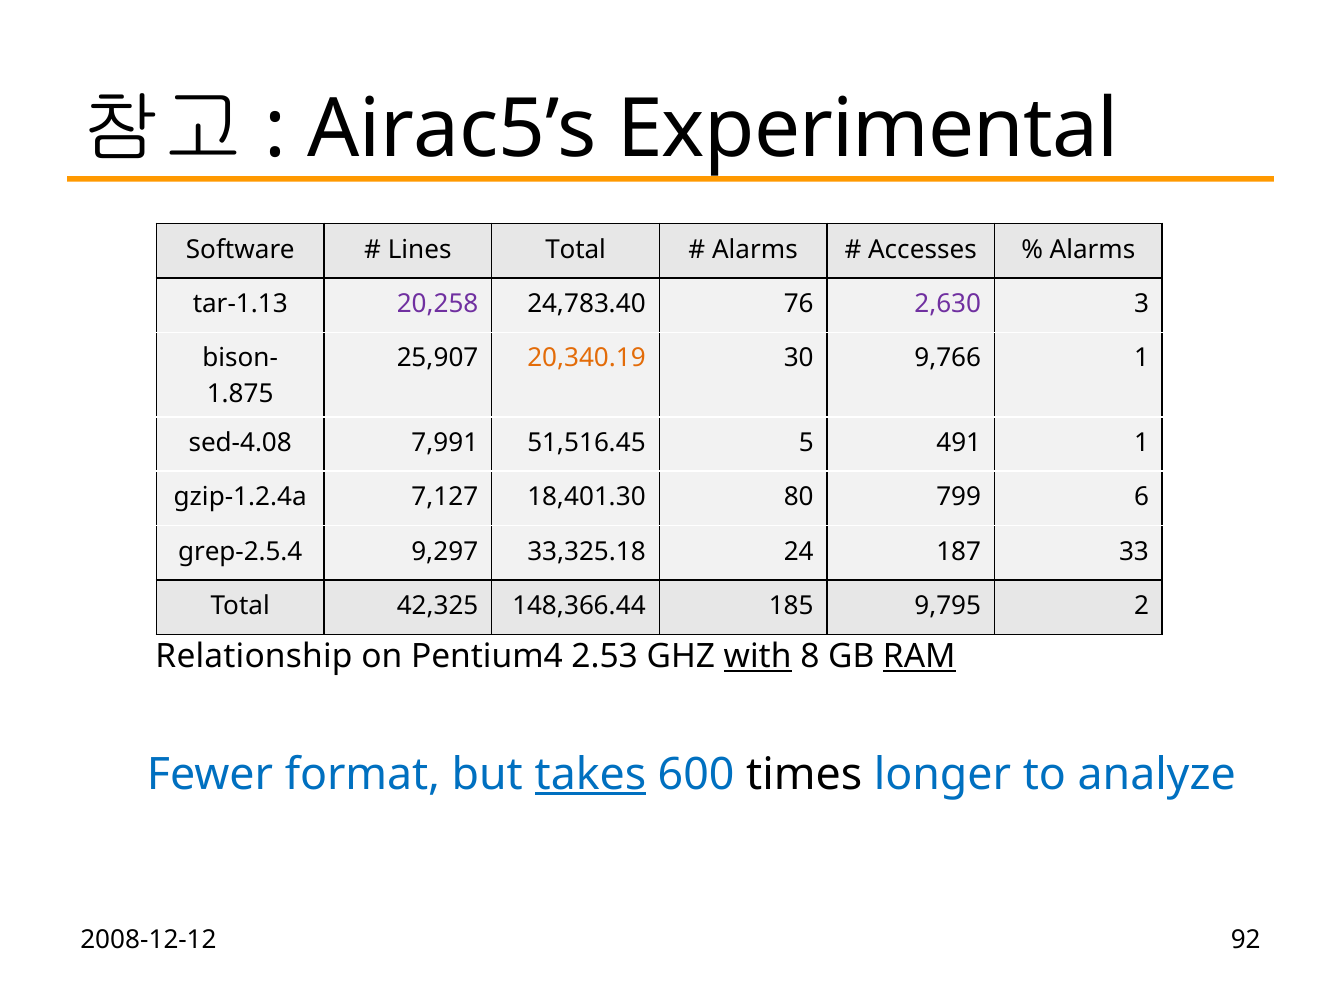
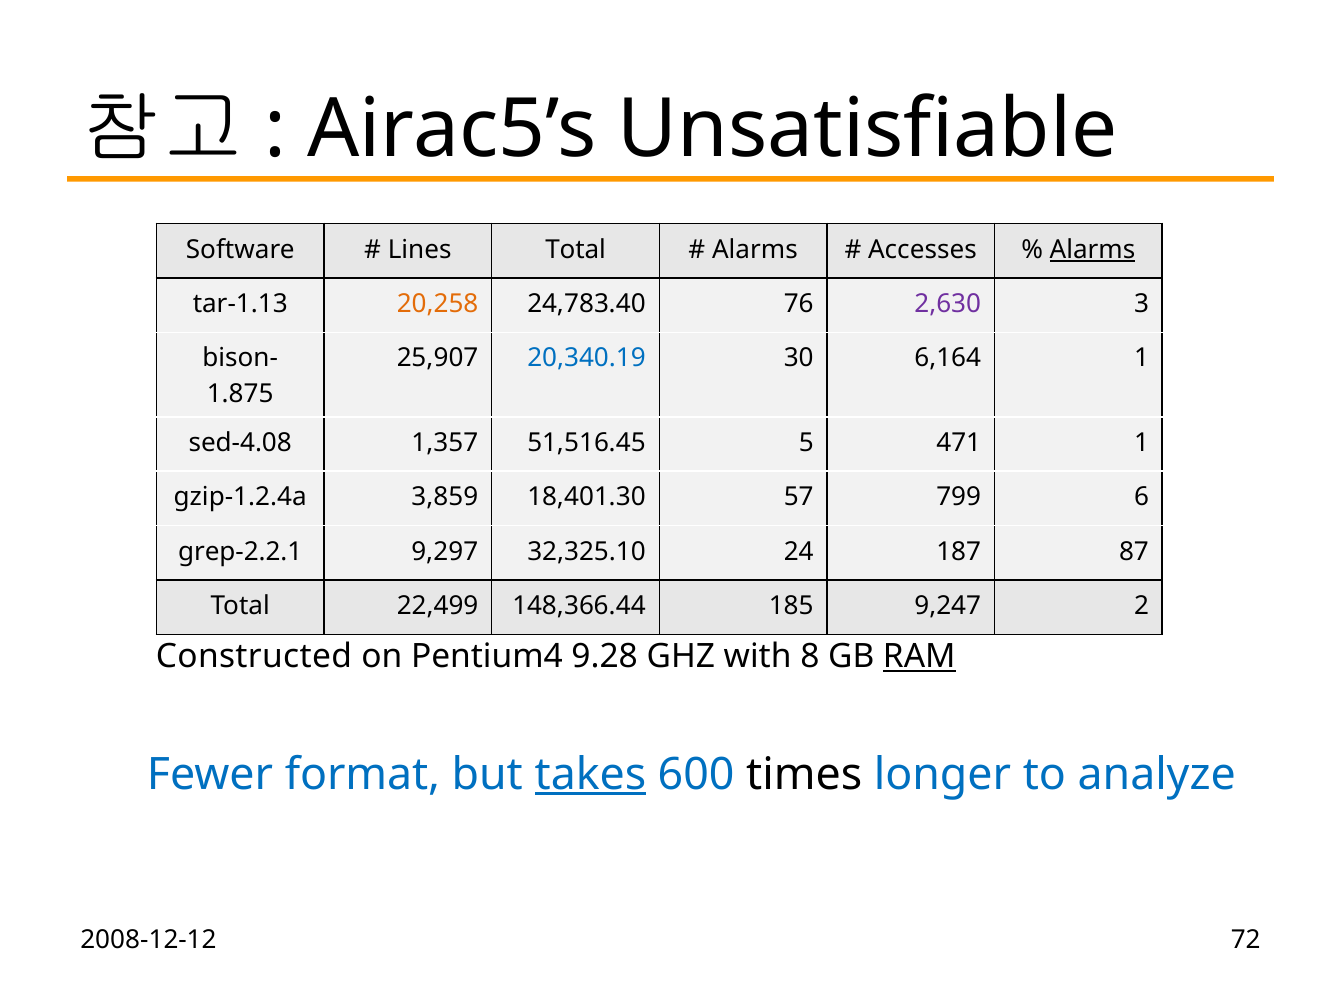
Experimental: Experimental -> Unsatisfiable
Alarms at (1093, 250) underline: none -> present
20,258 colour: purple -> orange
20,340.19 colour: orange -> blue
9,766: 9,766 -> 6,164
7,991: 7,991 -> 1,357
491: 491 -> 471
7,127: 7,127 -> 3,859
80: 80 -> 57
grep-2.5.4: grep-2.5.4 -> grep-2.2.1
33,325.18: 33,325.18 -> 32,325.10
33: 33 -> 87
42,325: 42,325 -> 22,499
9,795: 9,795 -> 9,247
Relationship: Relationship -> Constructed
2.53: 2.53 -> 9.28
with underline: present -> none
92: 92 -> 72
